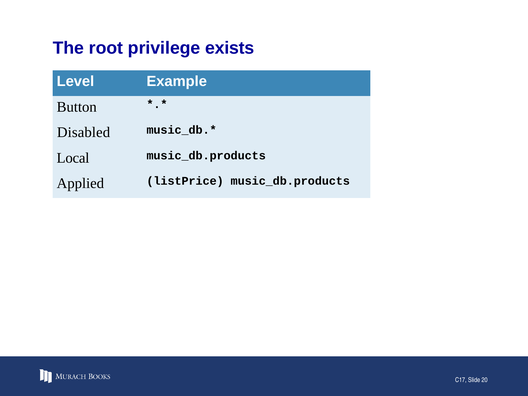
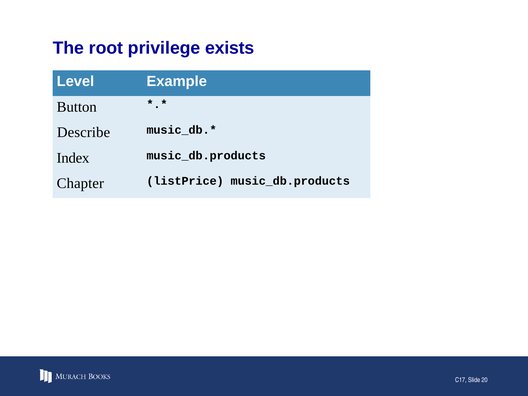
Disabled: Disabled -> Describe
Local: Local -> Index
Applied: Applied -> Chapter
